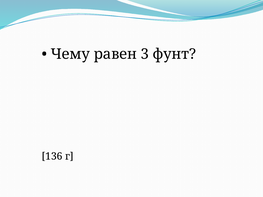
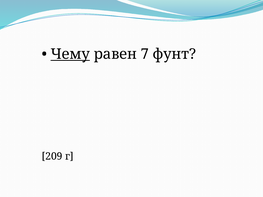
Чему underline: none -> present
3: 3 -> 7
136: 136 -> 209
